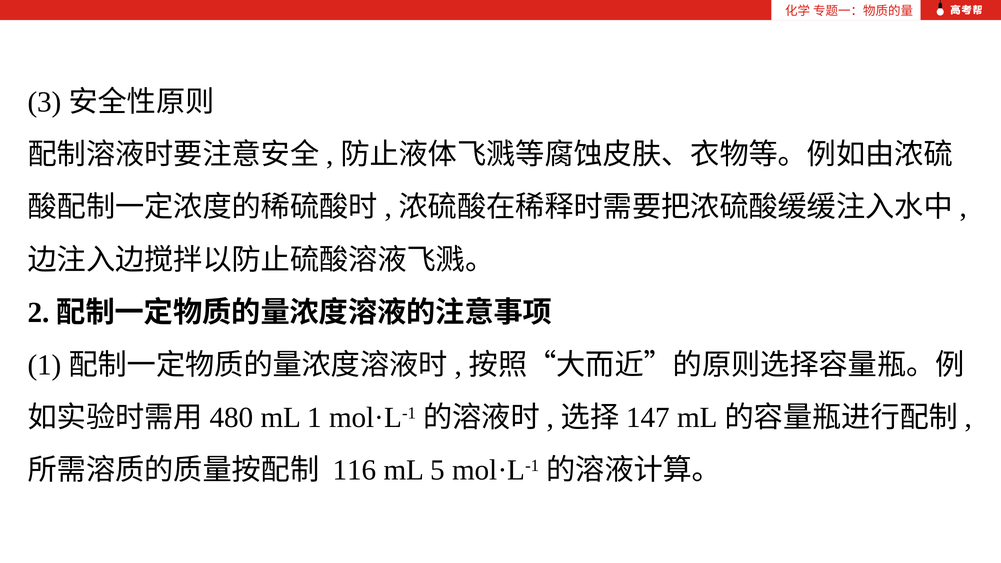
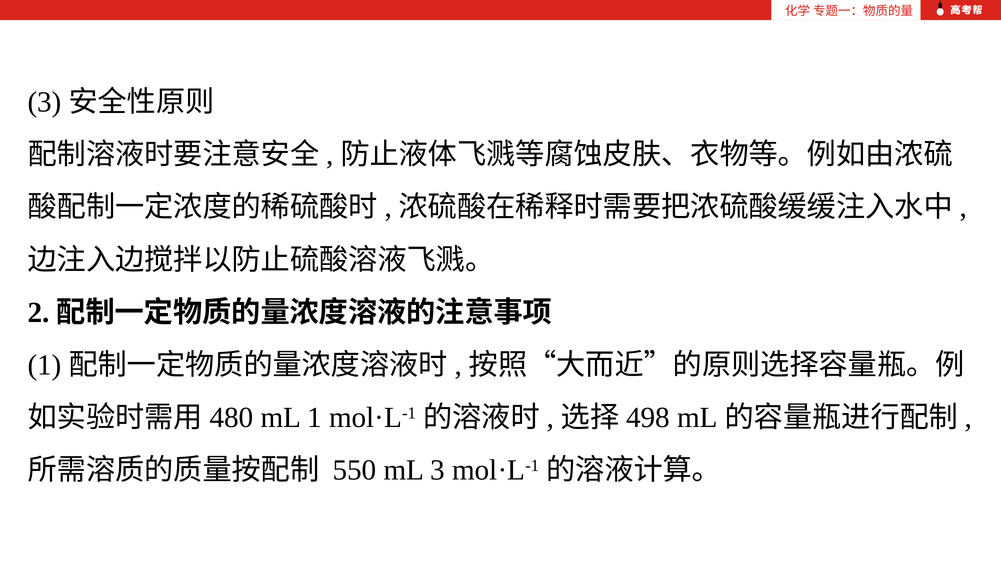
147: 147 -> 498
116: 116 -> 550
mL 5: 5 -> 3
